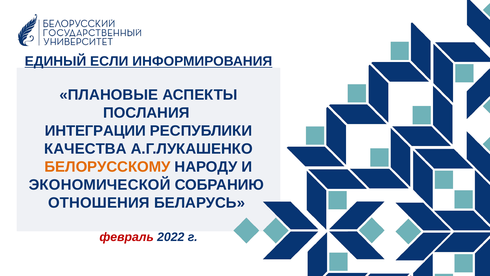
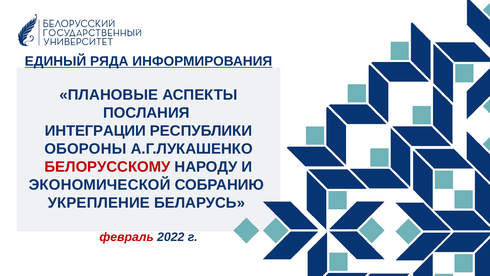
ЕСЛИ: ЕСЛИ -> РЯДА
КАЧЕСТВА: КАЧЕСТВА -> ОБОРОНЫ
БЕЛОРУССКОМУ colour: orange -> red
ОТНОШЕНИЯ: ОТНОШЕНИЯ -> УКРЕПЛЕНИЕ
